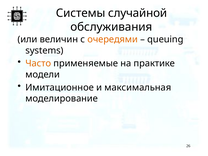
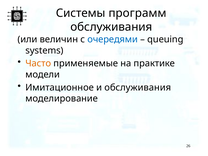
случайной: случайной -> программ
очередями colour: orange -> blue
и максимальная: максимальная -> обслуживания
